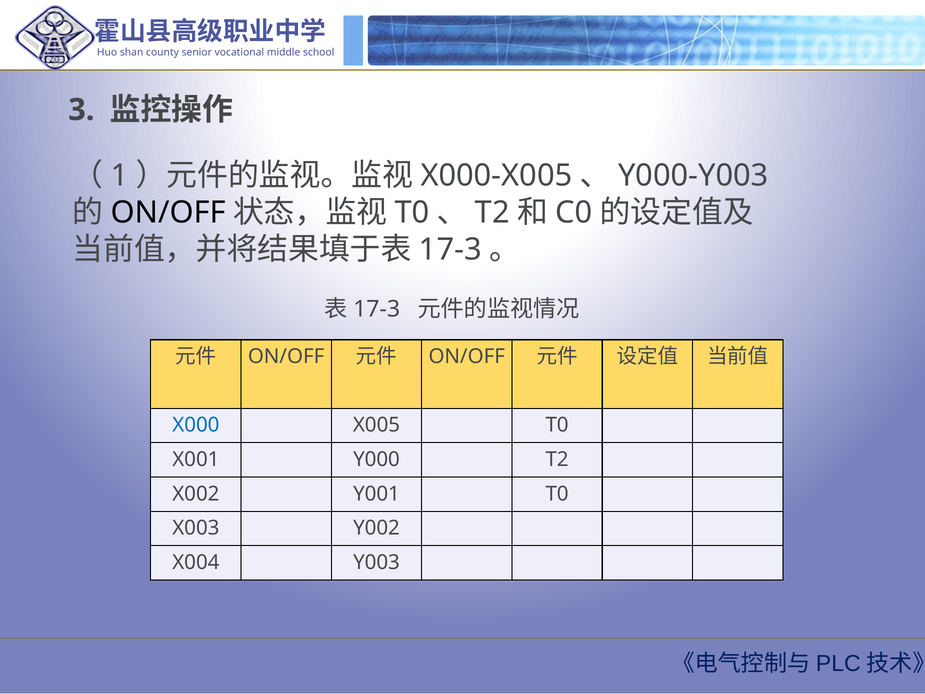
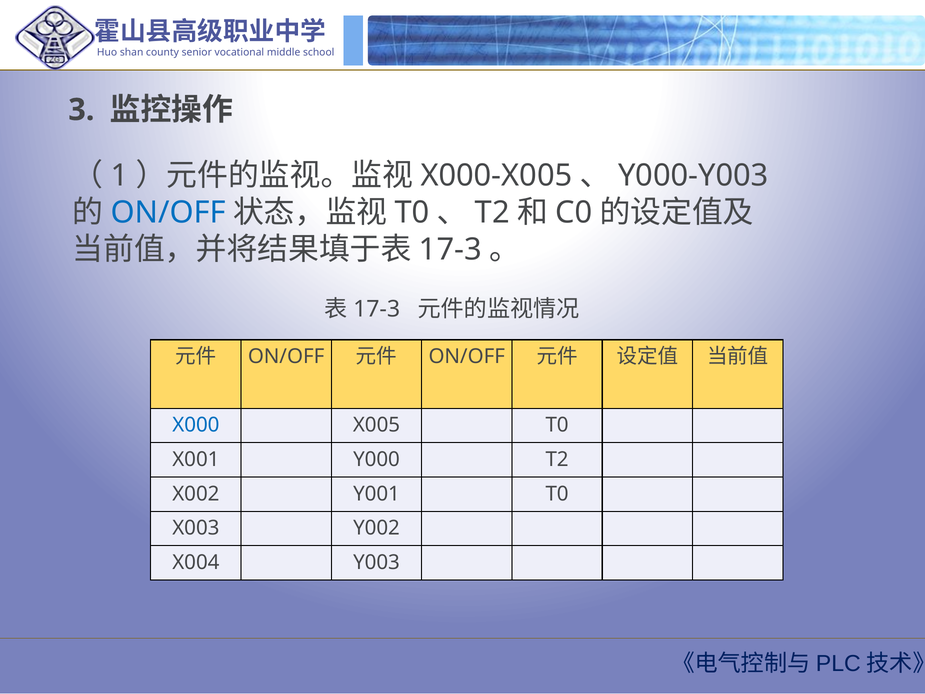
ON/OFF at (168, 212) colour: black -> blue
